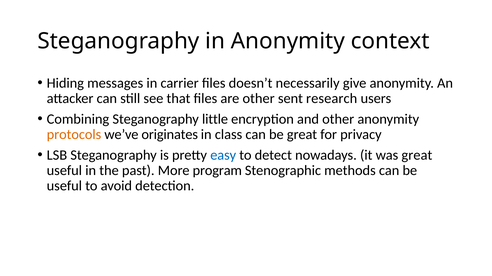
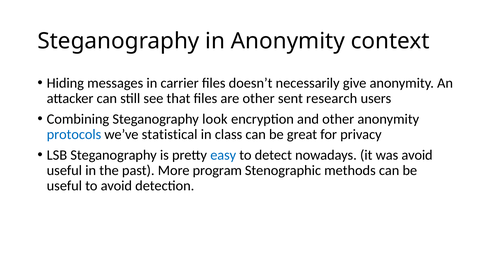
little: little -> look
protocols colour: orange -> blue
originates: originates -> statistical
was great: great -> avoid
